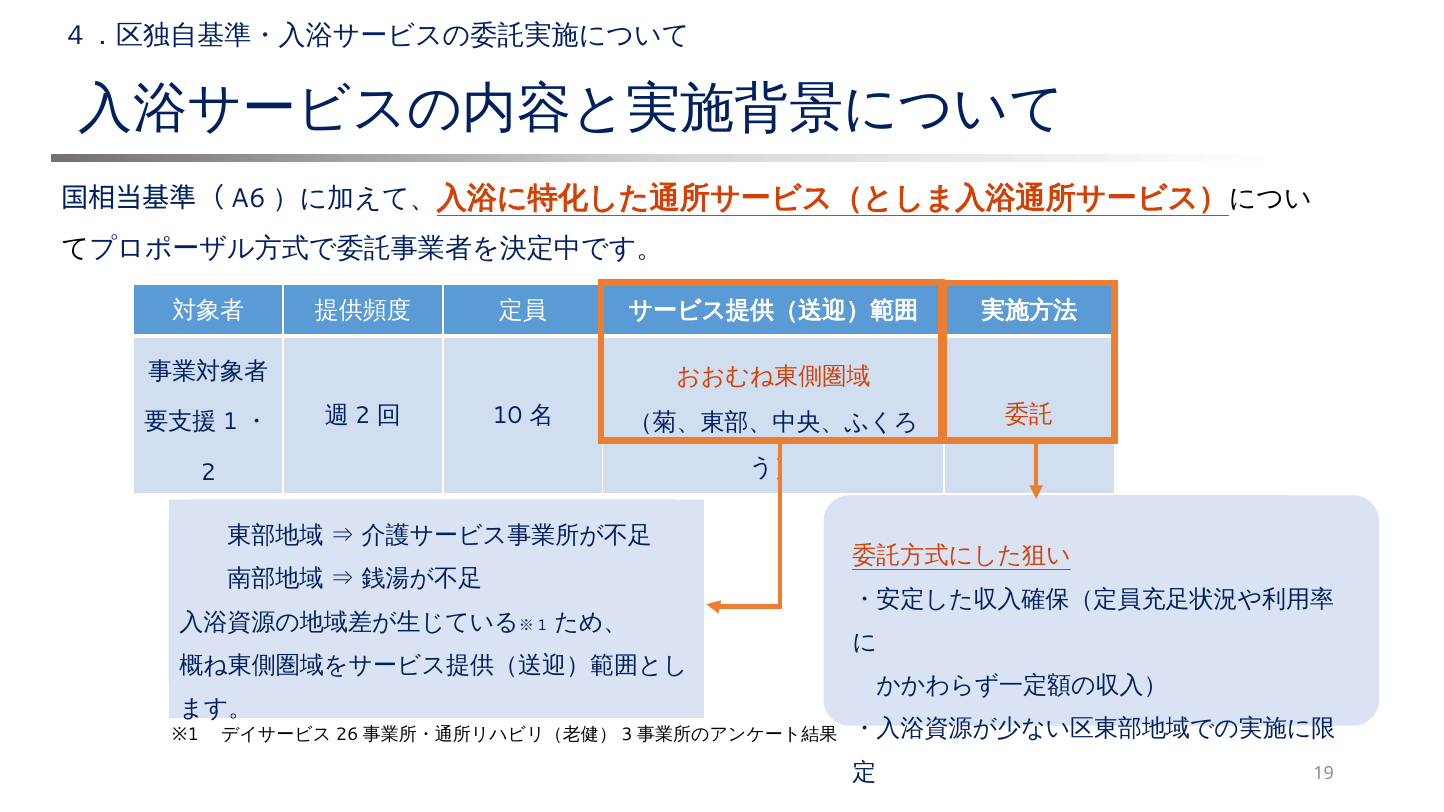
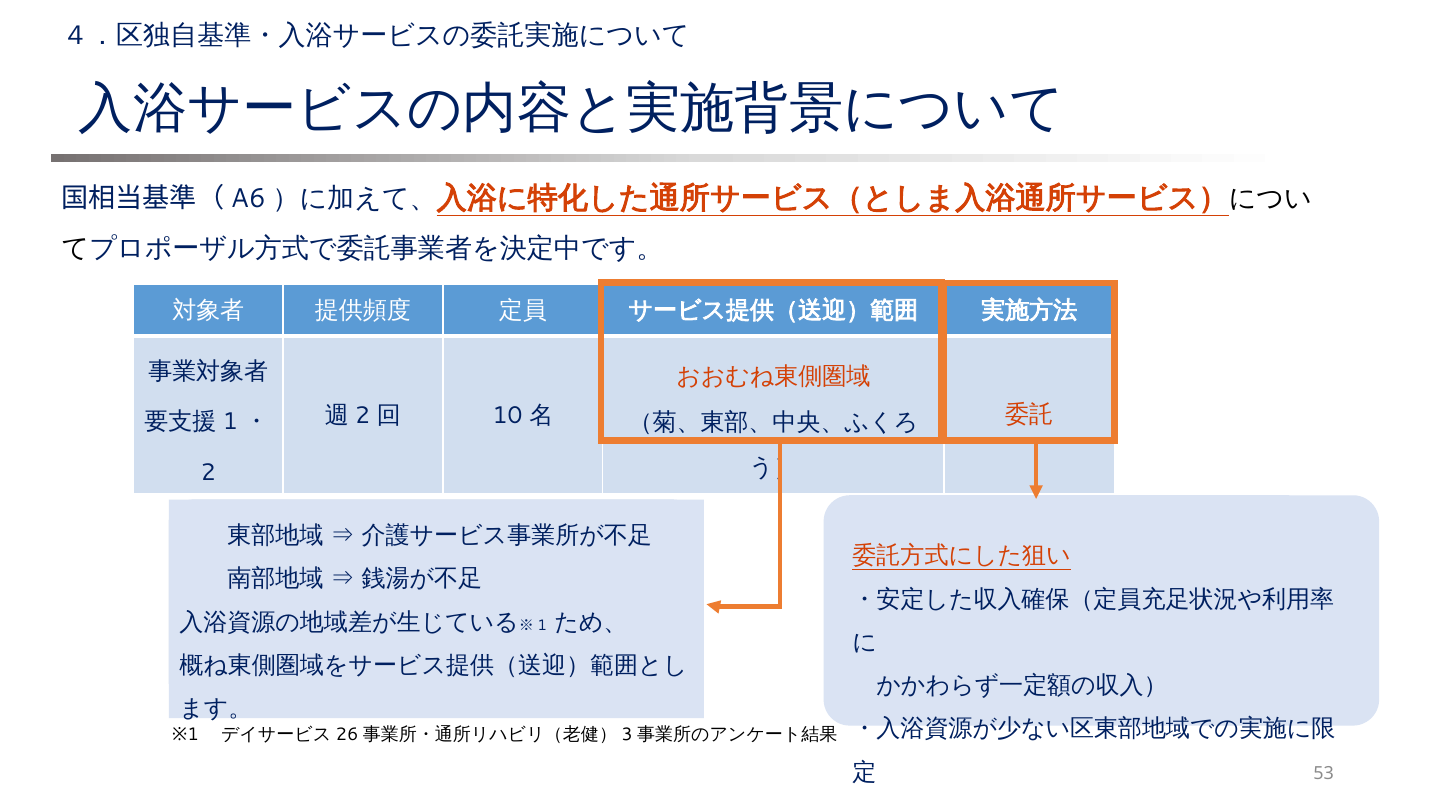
19: 19 -> 53
